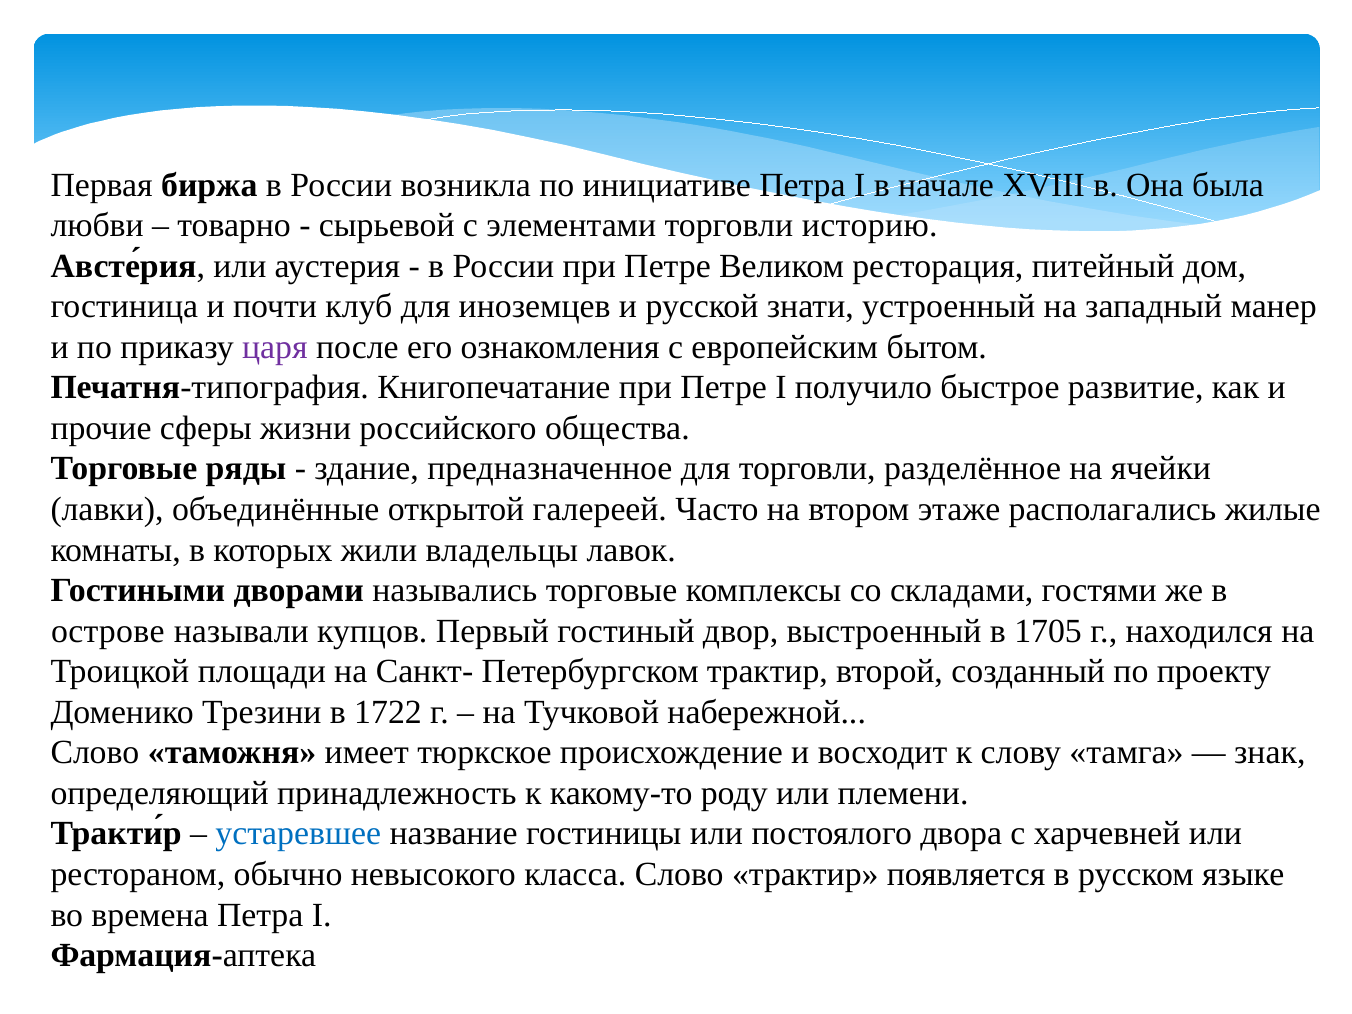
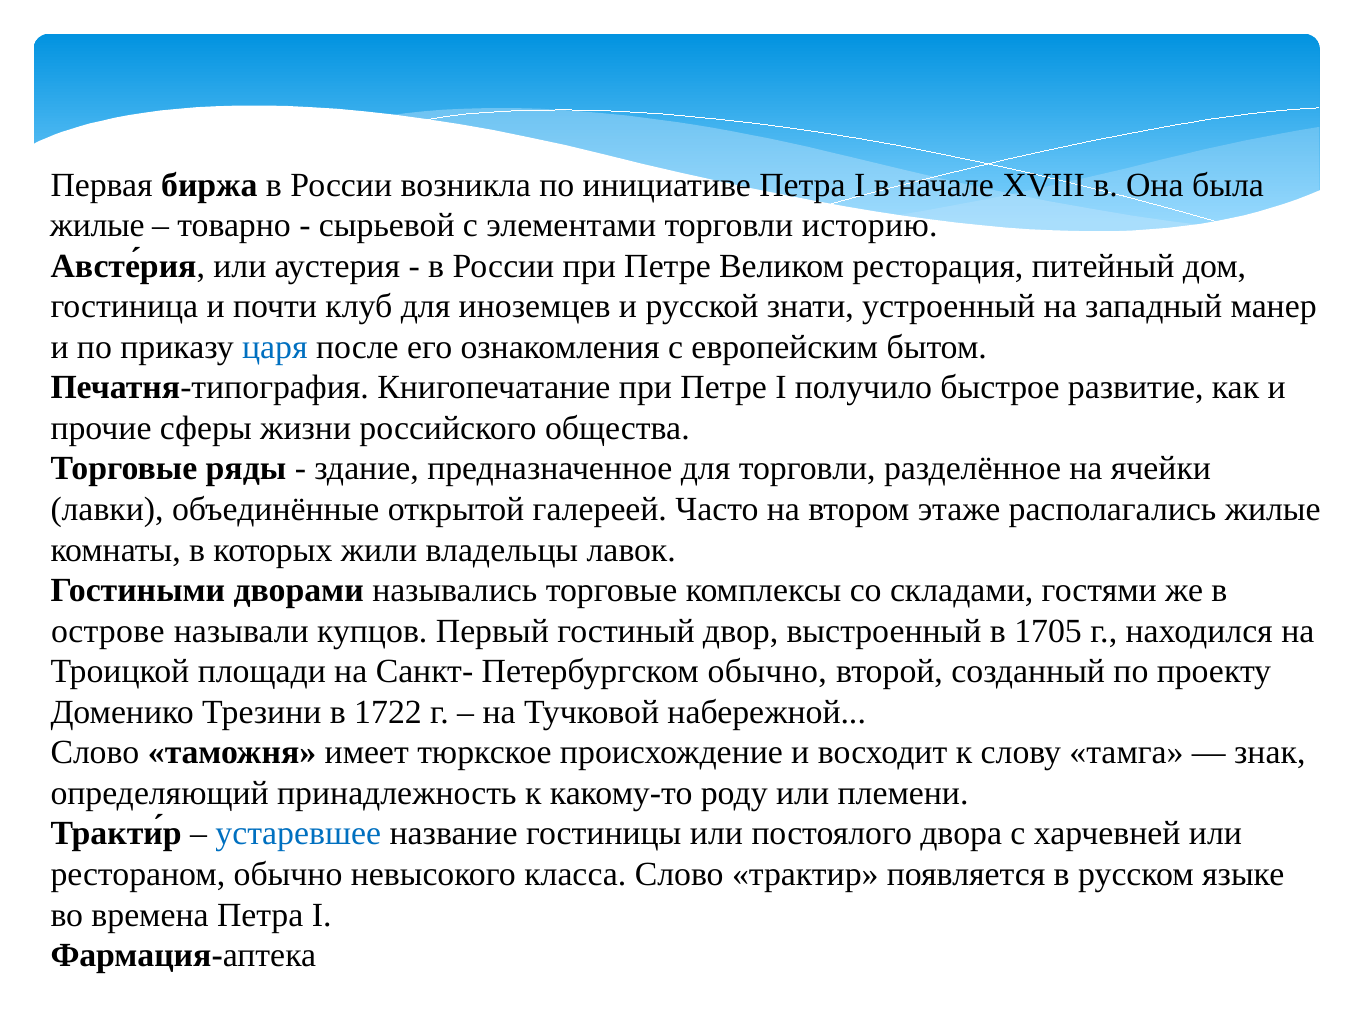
любви at (97, 225): любви -> жилые
царя colour: purple -> blue
Петербургском трактир: трактир -> обычно
